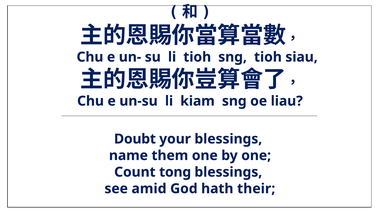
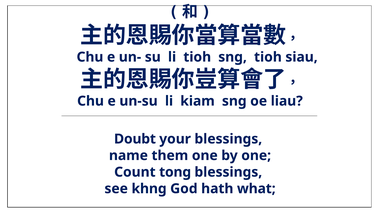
amid: amid -> khng
their: their -> what
